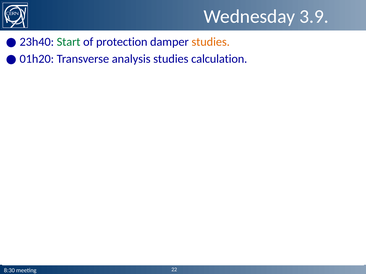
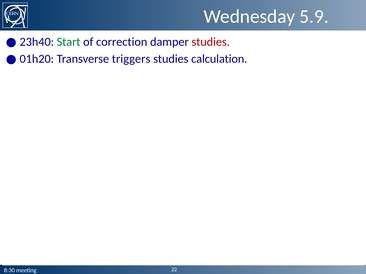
3.9: 3.9 -> 5.9
protection: protection -> correction
studies at (211, 42) colour: orange -> red
analysis: analysis -> triggers
